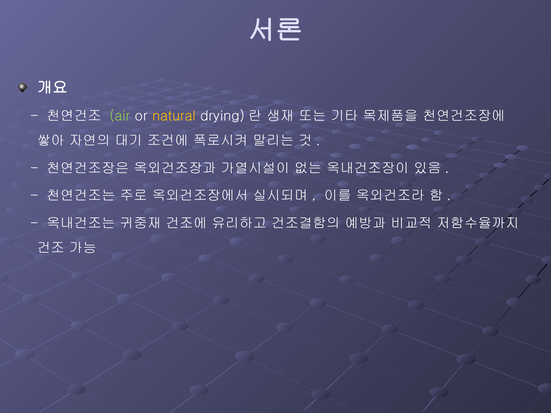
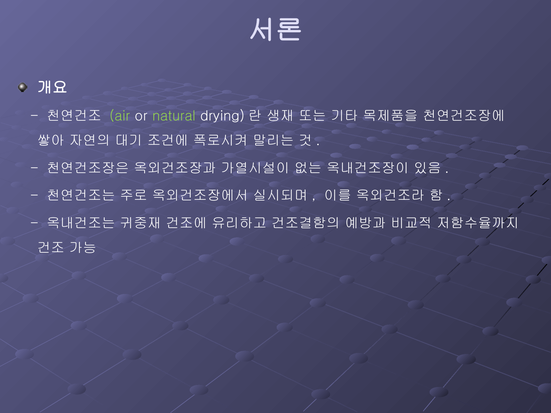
natural colour: yellow -> light green
